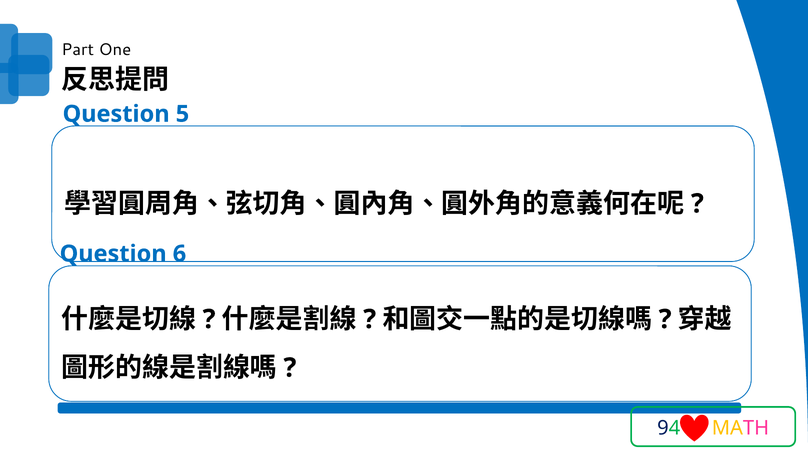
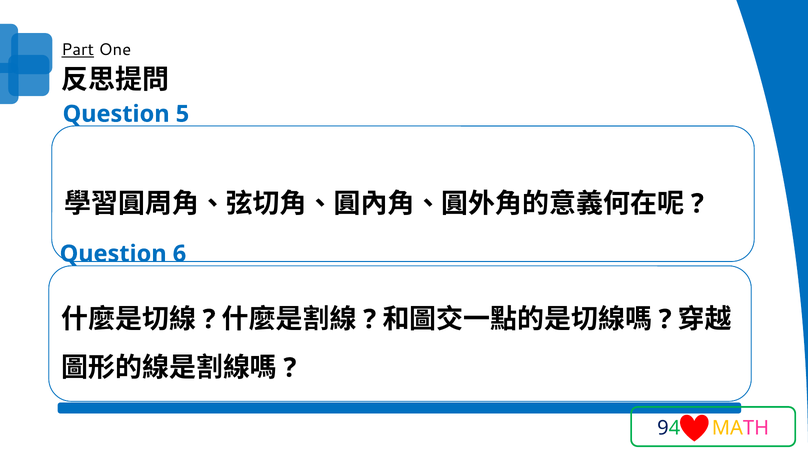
Part underline: none -> present
